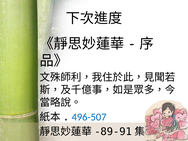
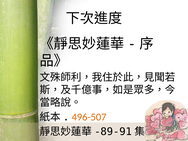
496-507 colour: blue -> orange
